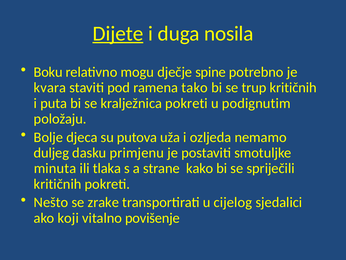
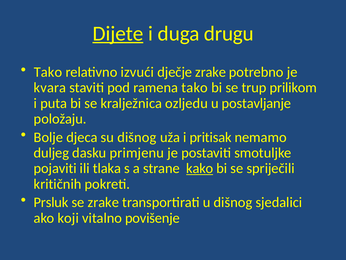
nosila: nosila -> drugu
Boku at (48, 72): Boku -> Tako
mogu: mogu -> izvući
dječje spine: spine -> zrake
trup kritičnih: kritičnih -> prilikom
kralježnica pokreti: pokreti -> ozljedu
podignutim: podignutim -> postavljanje
su putova: putova -> dišnog
ozljeda: ozljeda -> pritisak
minuta: minuta -> pojaviti
kako underline: none -> present
Nešto: Nešto -> Prsluk
u cijelog: cijelog -> dišnog
